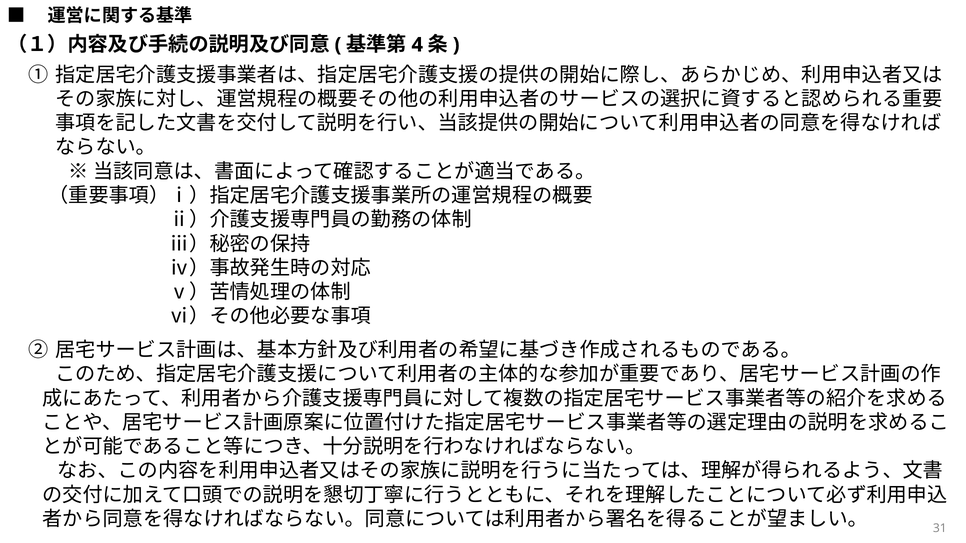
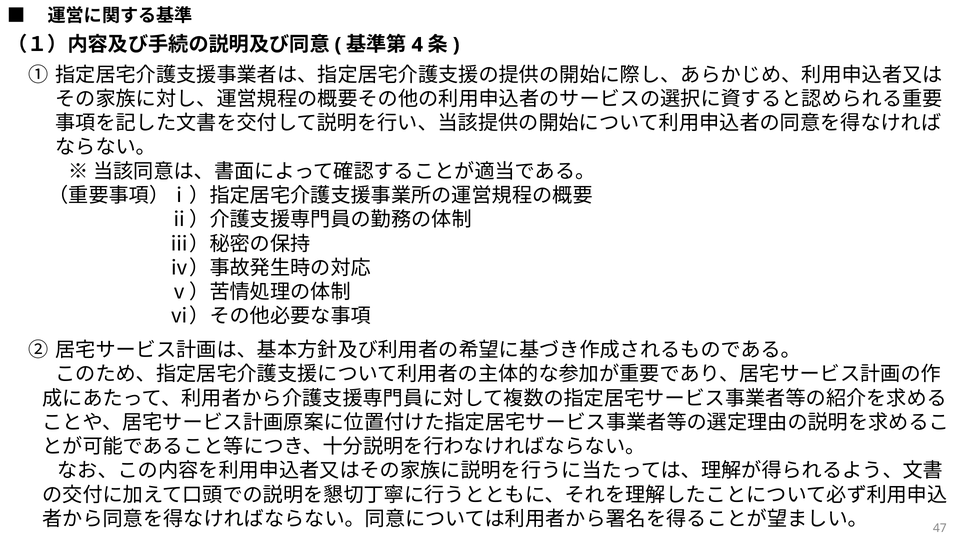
31: 31 -> 47
